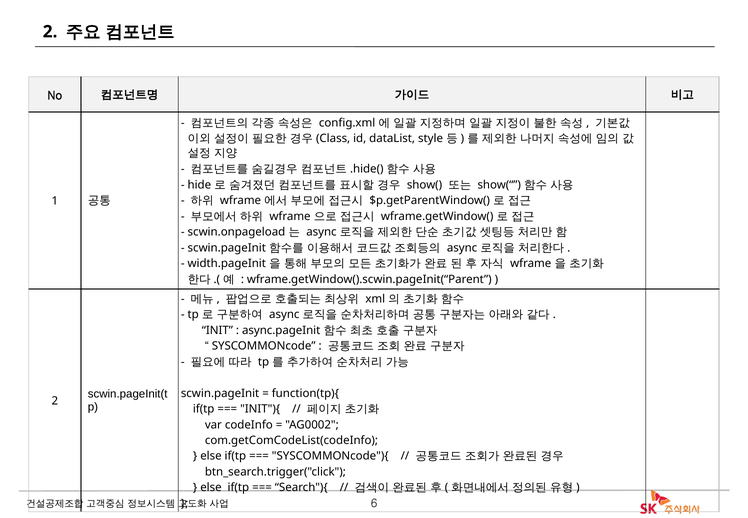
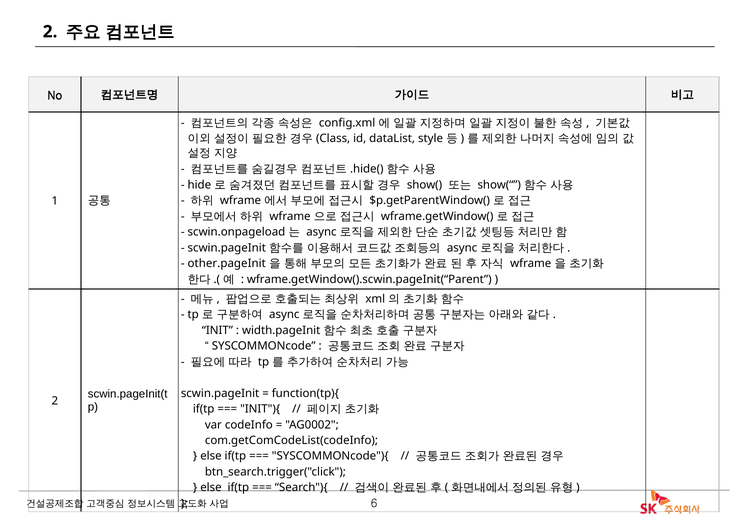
width.pageInit: width.pageInit -> other.pageInit
async.pageInit: async.pageInit -> width.pageInit
